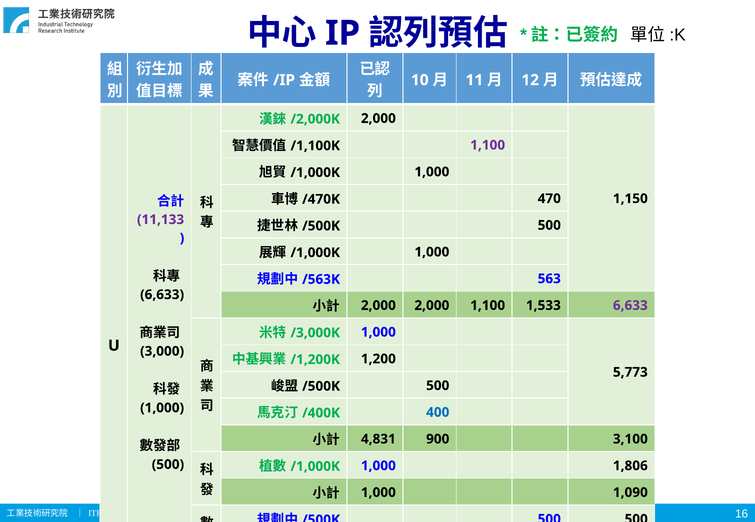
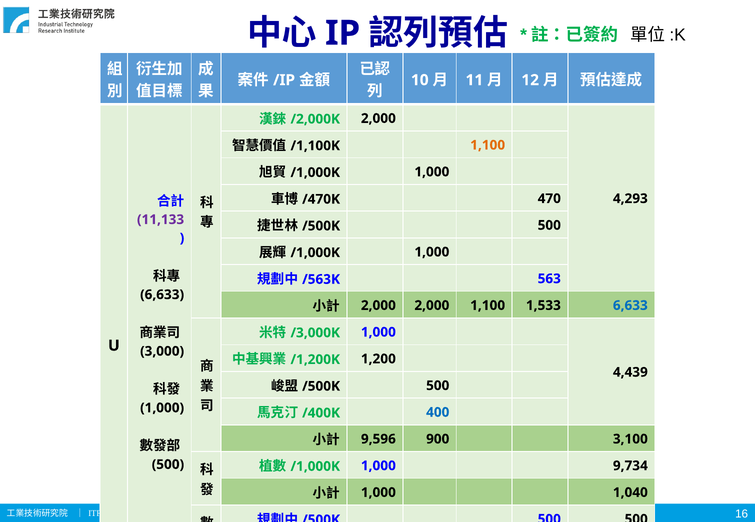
1,100 at (488, 145) colour: purple -> orange
1,150: 1,150 -> 4,293
6,633 at (630, 306) colour: purple -> blue
5,773: 5,773 -> 4,439
4,831: 4,831 -> 9,596
1,806: 1,806 -> 9,734
1,090: 1,090 -> 1,040
